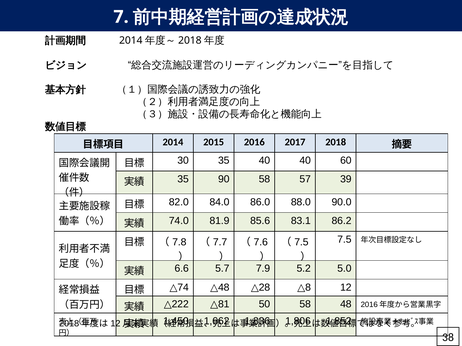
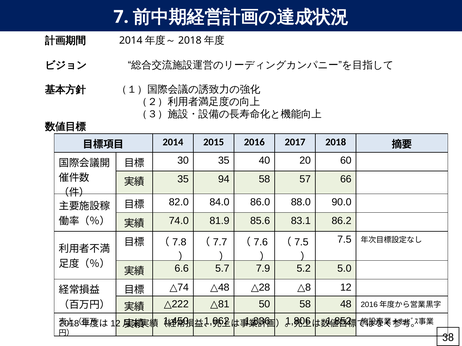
40 40: 40 -> 20
90: 90 -> 94
39: 39 -> 66
